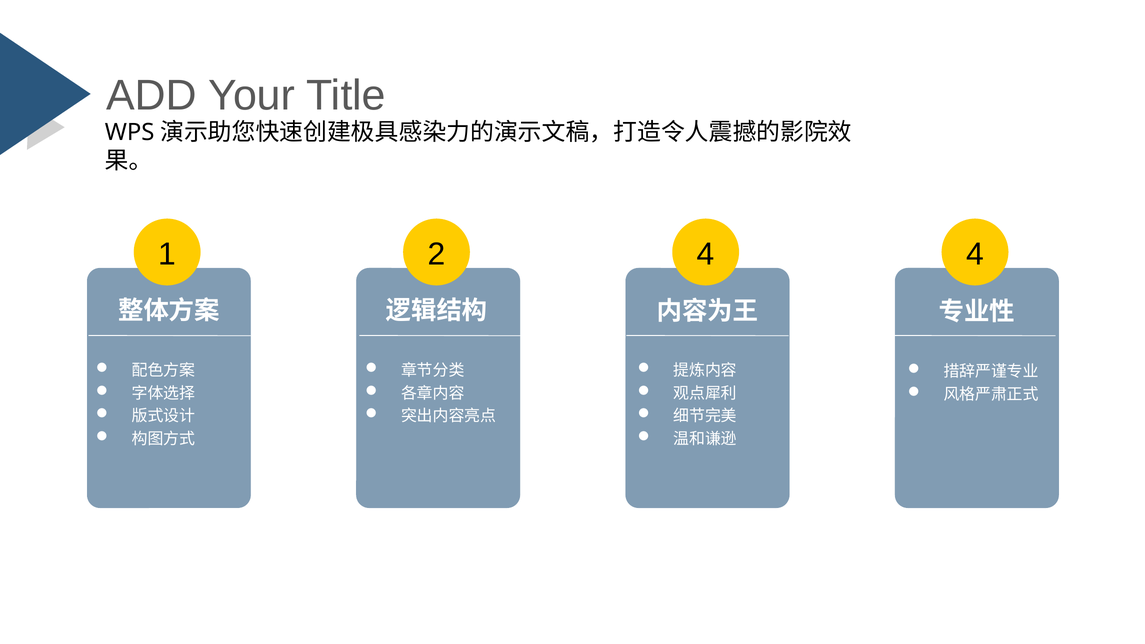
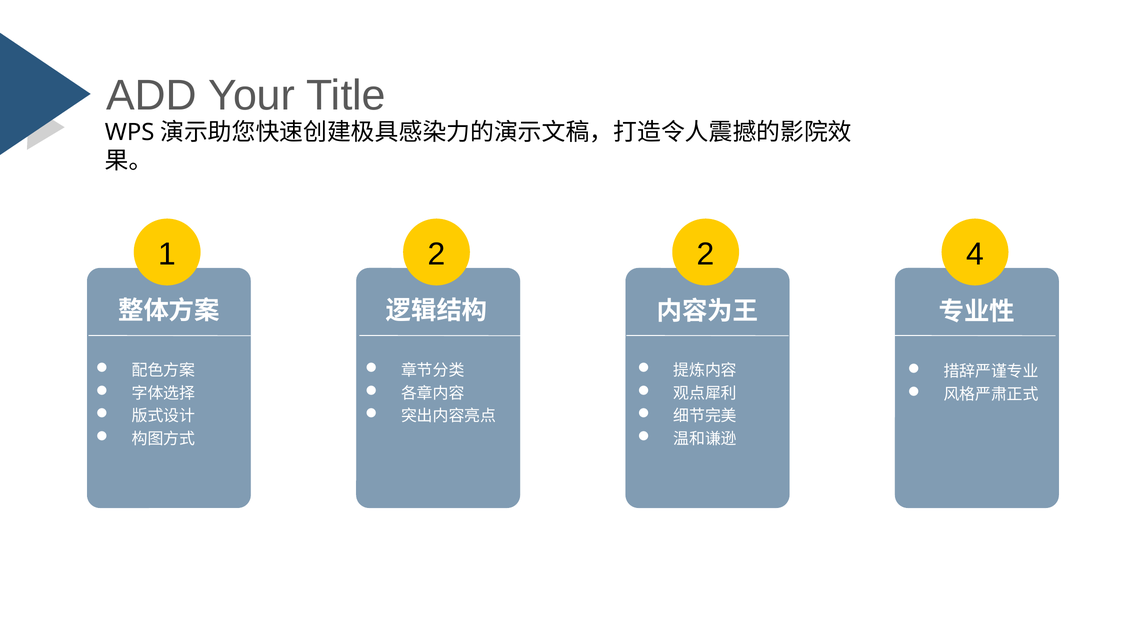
2 4: 4 -> 2
